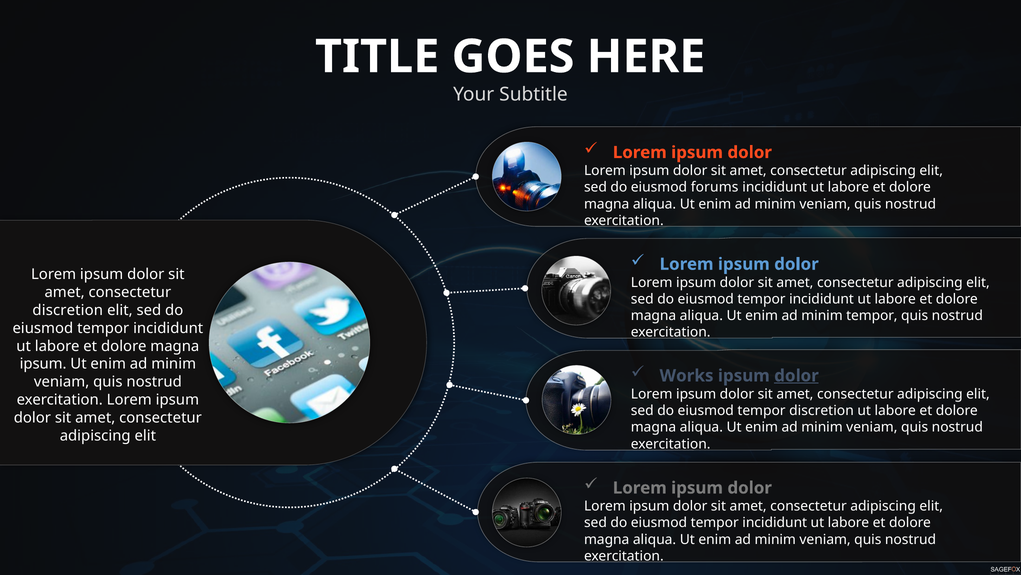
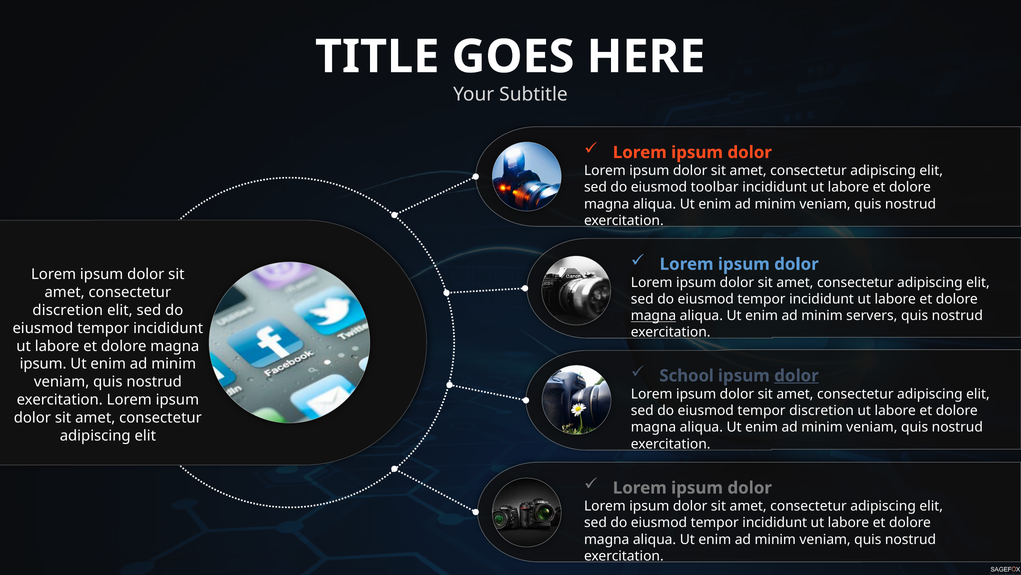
forums: forums -> toolbar
magna at (654, 315) underline: none -> present
minim tempor: tempor -> servers
Works: Works -> School
